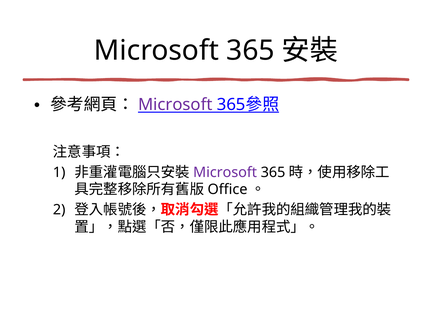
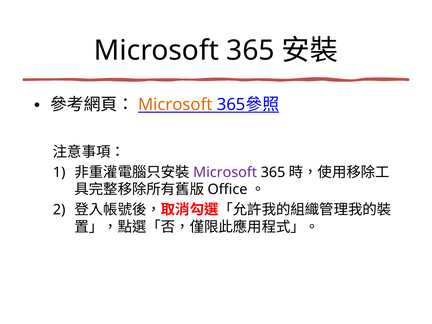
Microsoft at (175, 105) colour: purple -> orange
